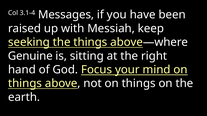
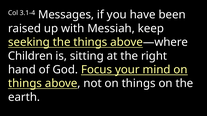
Genuine: Genuine -> Children
